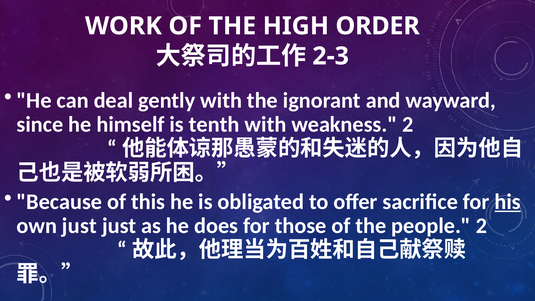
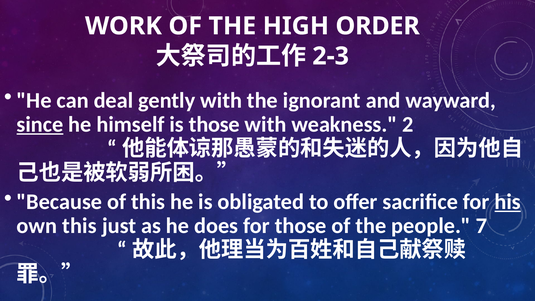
since underline: none -> present
is tenth: tenth -> those
own just: just -> this
people 2: 2 -> 7
